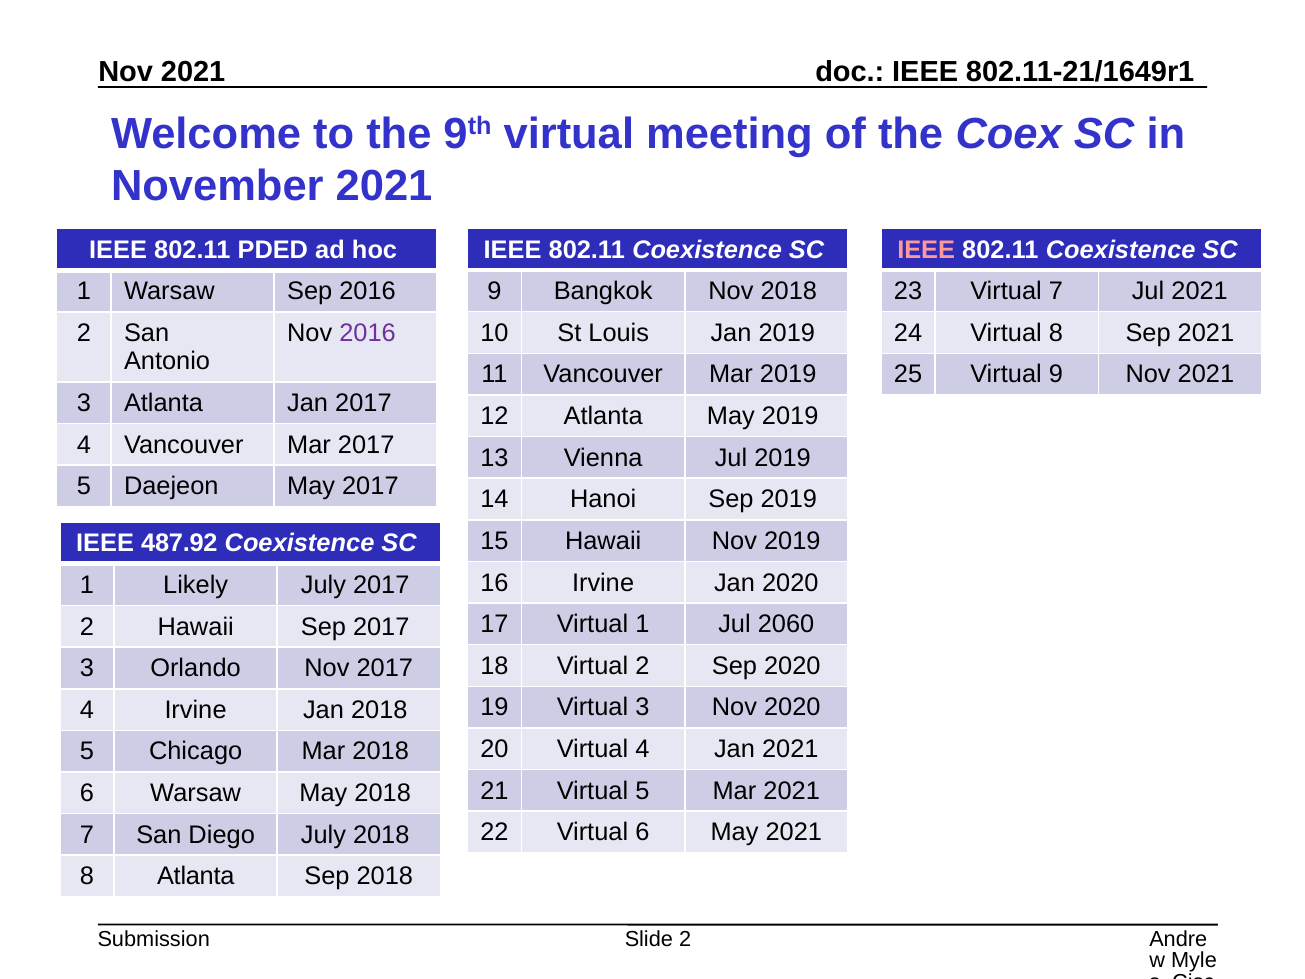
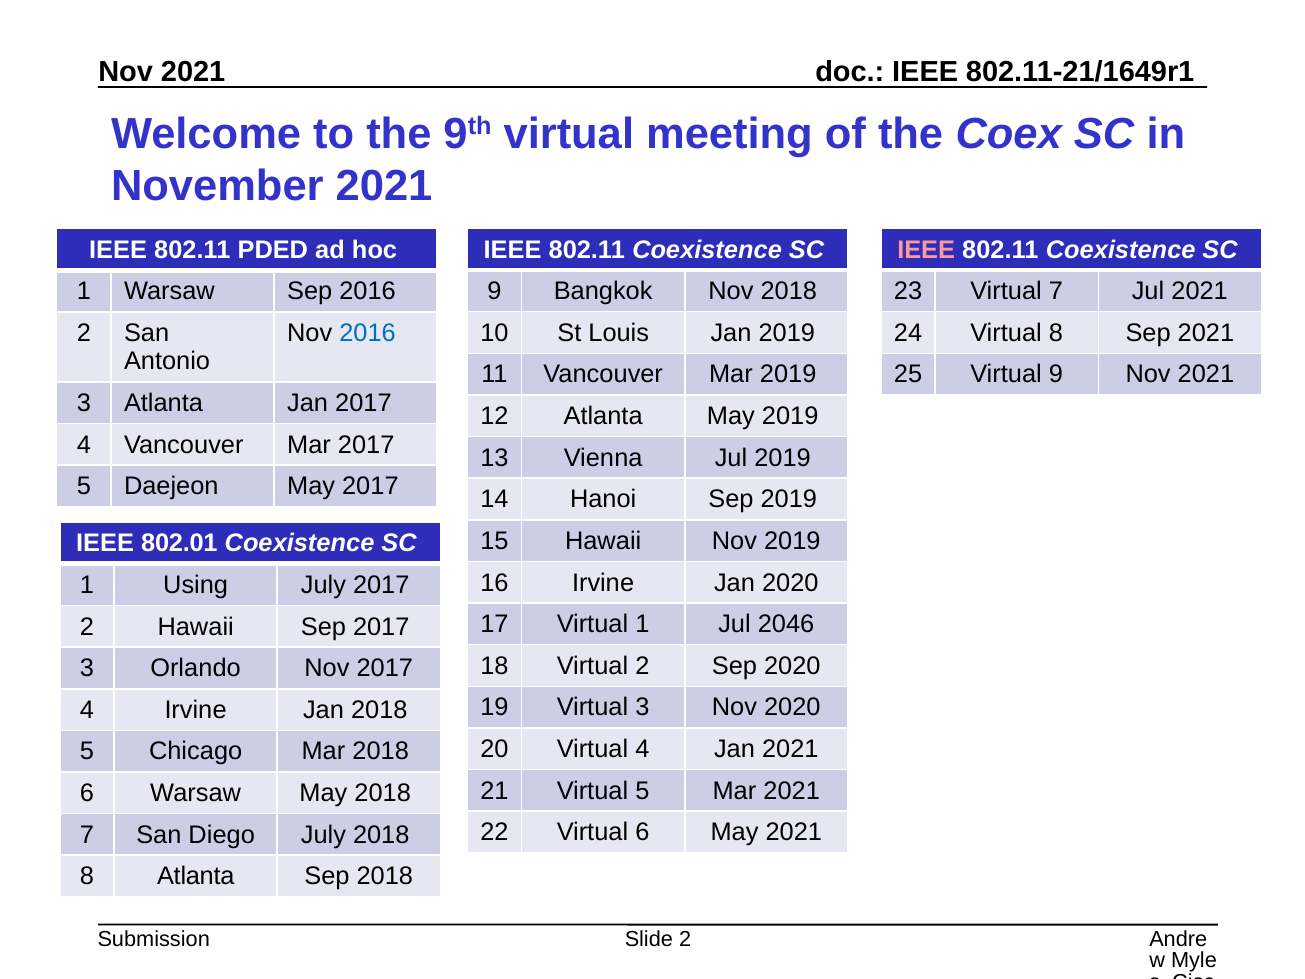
2016 at (368, 333) colour: purple -> blue
487.92: 487.92 -> 802.01
Likely: Likely -> Using
2060: 2060 -> 2046
